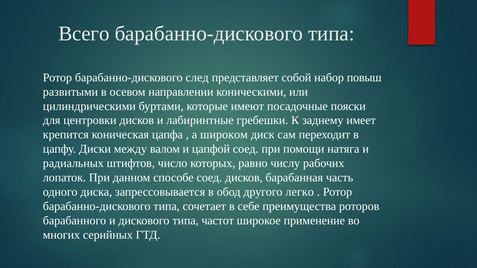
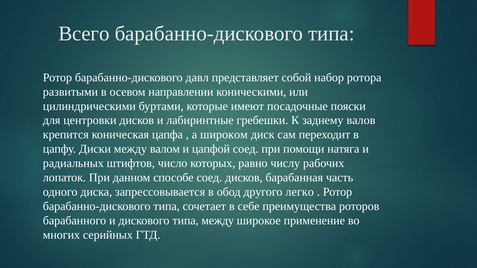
след: след -> давл
повыш: повыш -> ротора
имеет: имеет -> валов
типа частот: частот -> между
